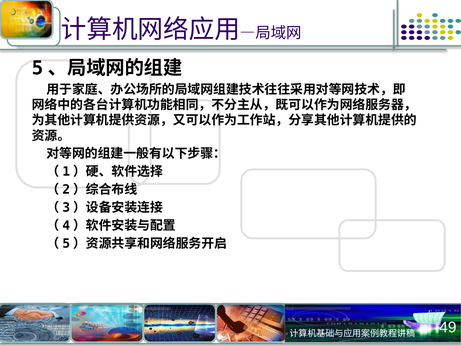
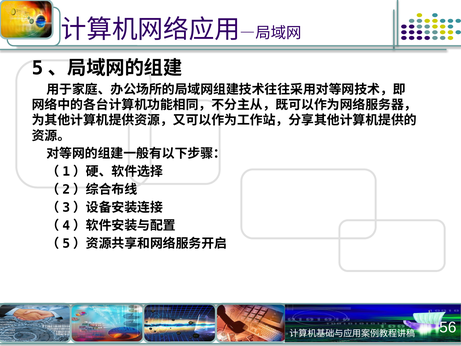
49: 49 -> 56
